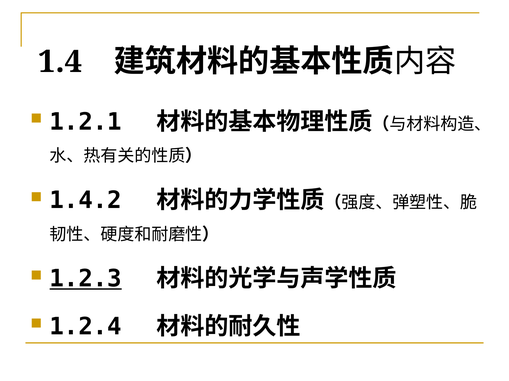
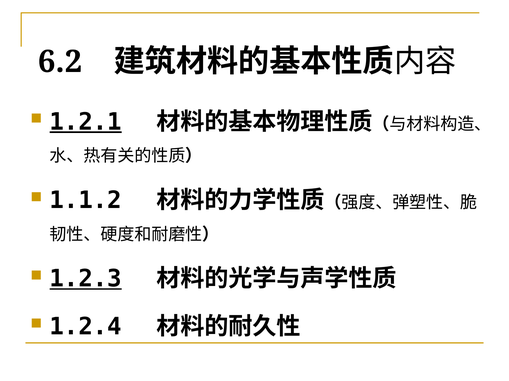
1.4: 1.4 -> 6.2
1.2.1 underline: none -> present
1.4.2: 1.4.2 -> 1.1.2
